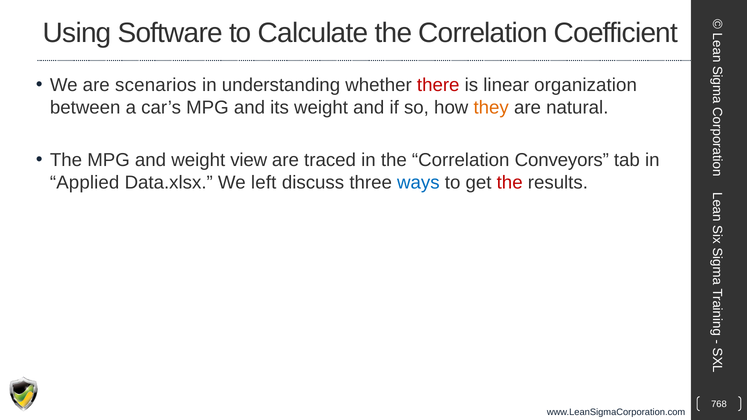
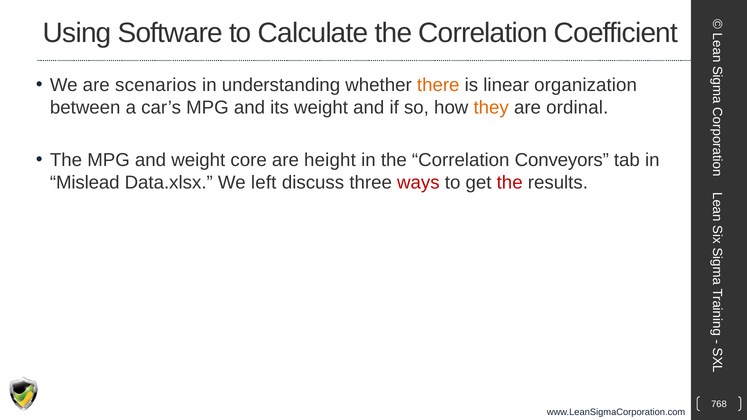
there colour: red -> orange
natural: natural -> ordinal
view: view -> core
traced: traced -> height
Applied: Applied -> Mislead
ways colour: blue -> red
